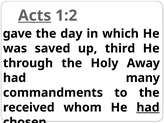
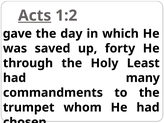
third: third -> forty
Away: Away -> Least
received: received -> trumpet
had at (148, 107) underline: present -> none
